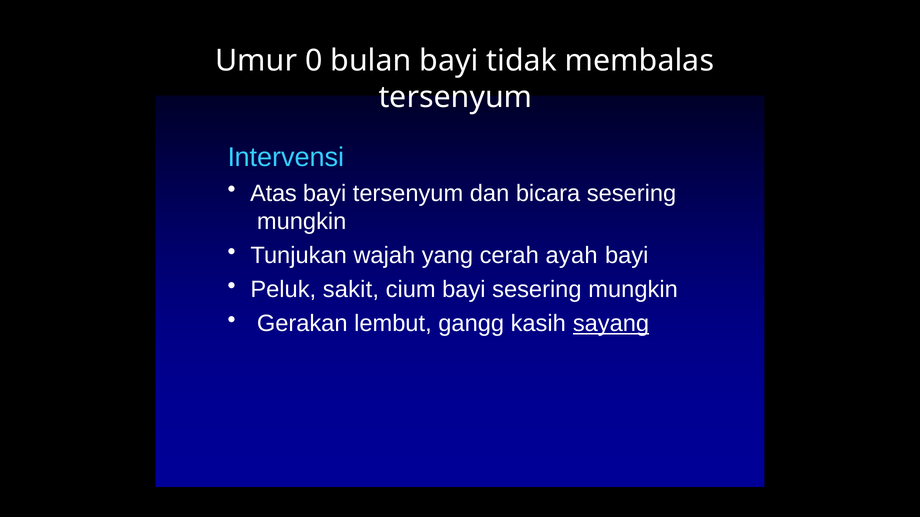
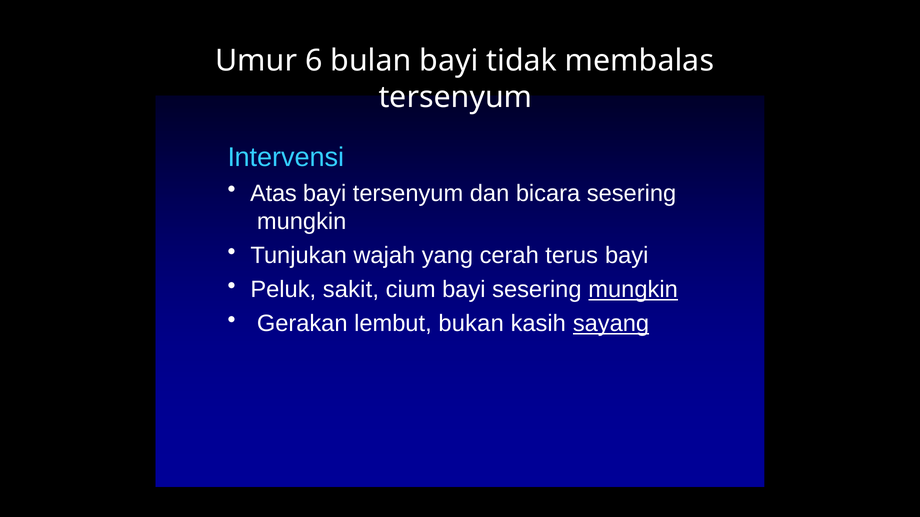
0: 0 -> 6
ayah: ayah -> terus
mungkin at (633, 290) underline: none -> present
gangg: gangg -> bukan
